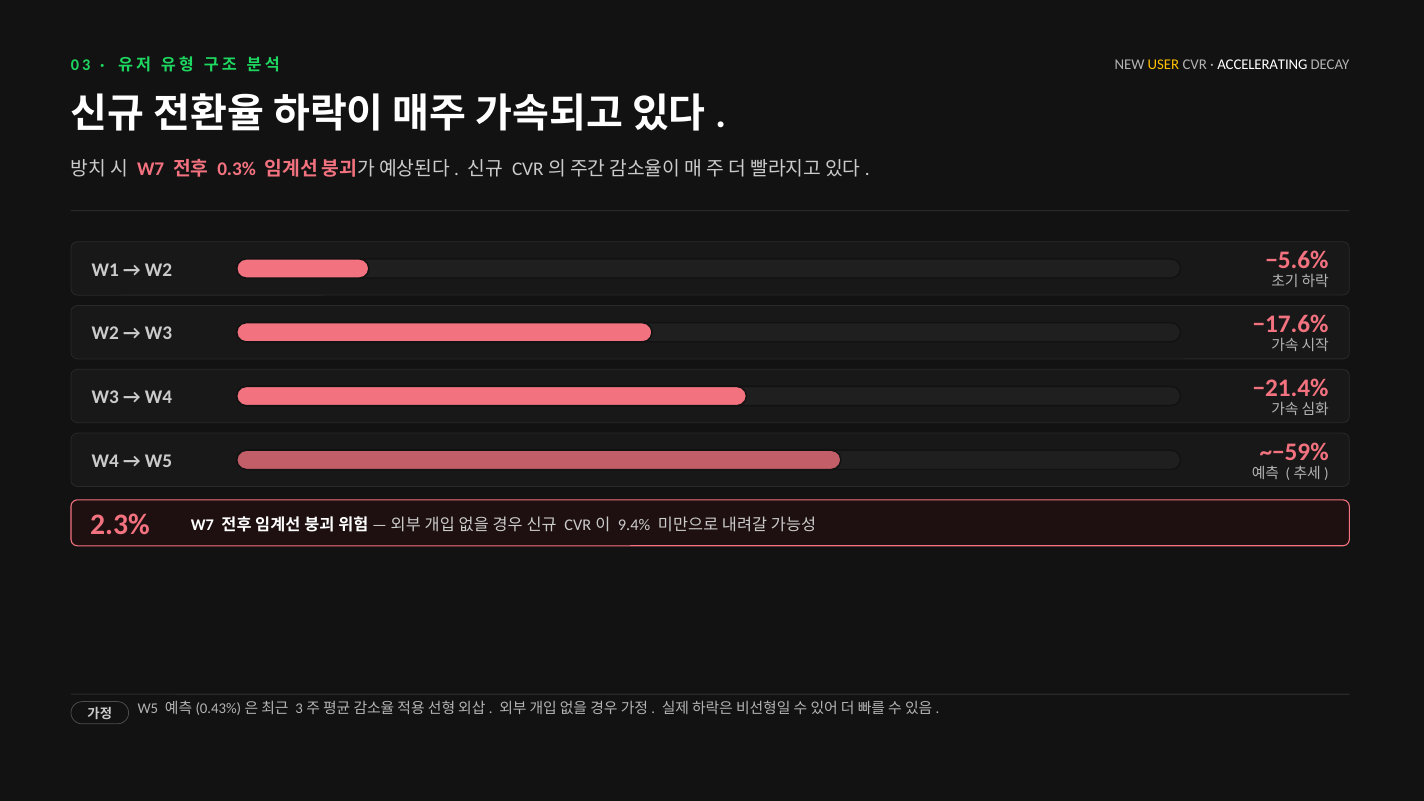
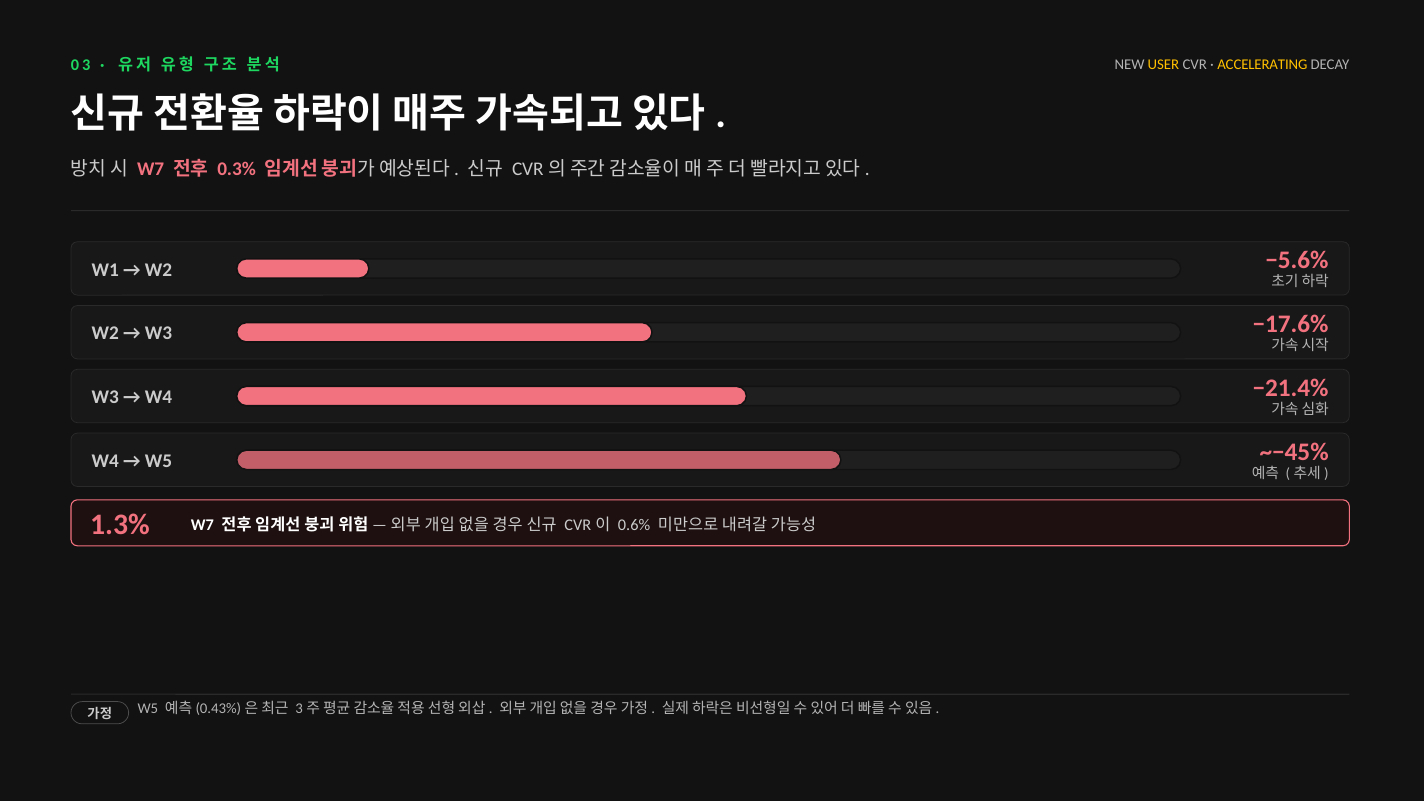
ACCELERATING colour: white -> yellow
~−59%: ~−59% -> ~−45%
2.3%: 2.3% -> 1.3%
9.4%: 9.4% -> 0.6%
